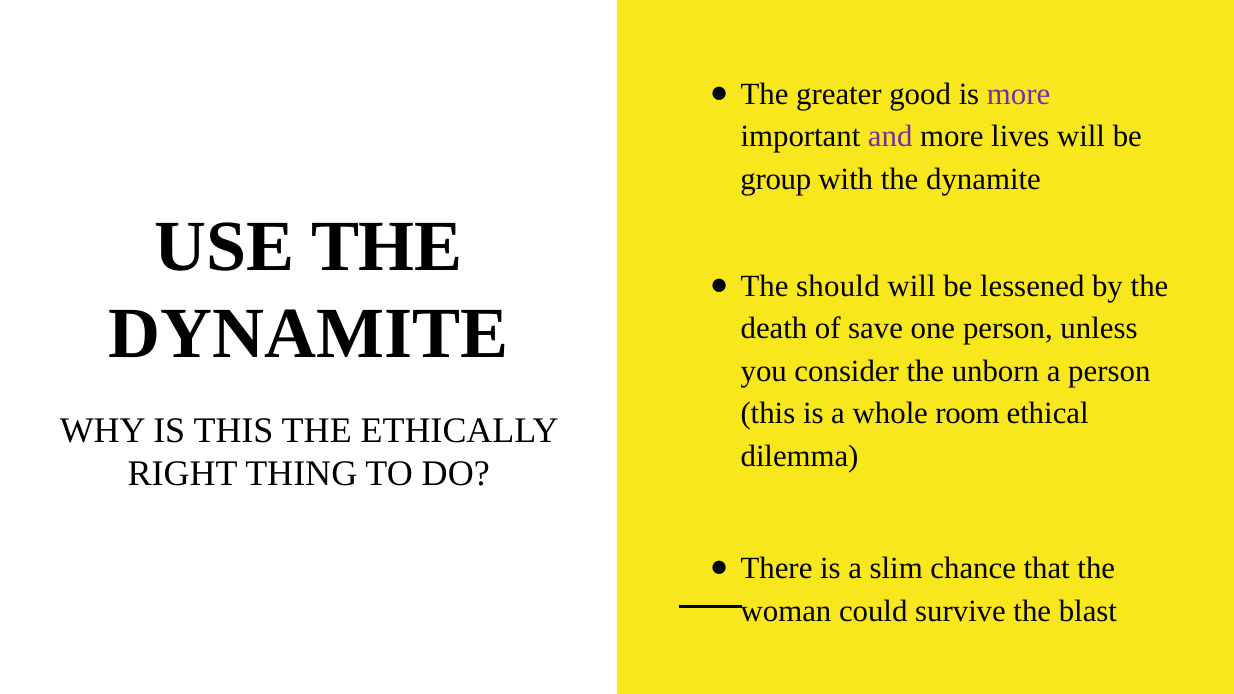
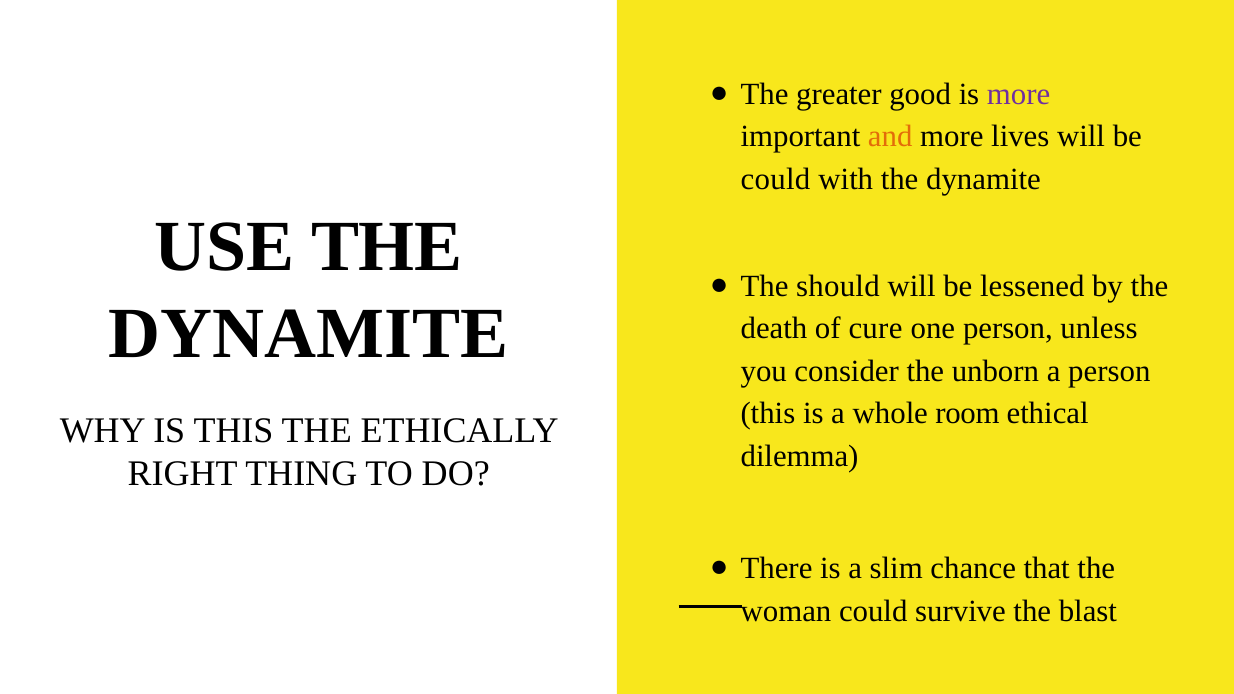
and colour: purple -> orange
group at (776, 179): group -> could
save: save -> cure
